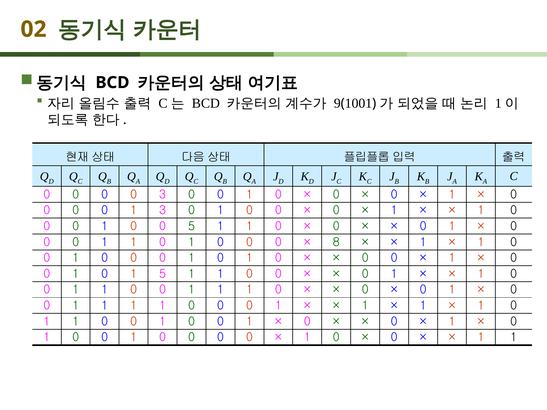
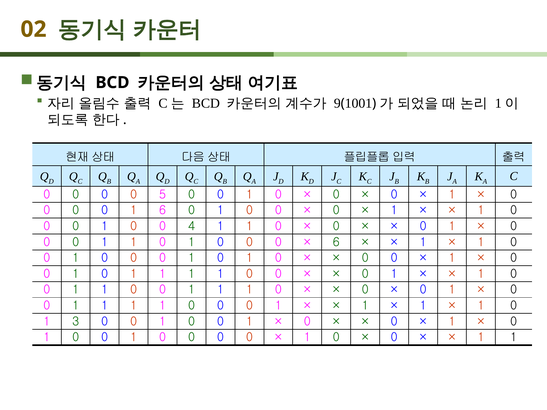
0 3: 3 -> 5
1 3: 3 -> 6
0 5: 5 -> 4
8 at (336, 242): 8 -> 6
1 0 1 5: 5 -> 1
1 at (76, 322): 1 -> 3
